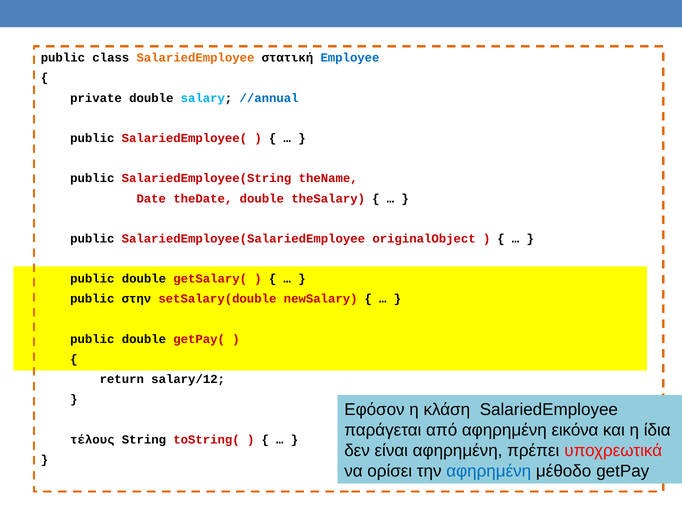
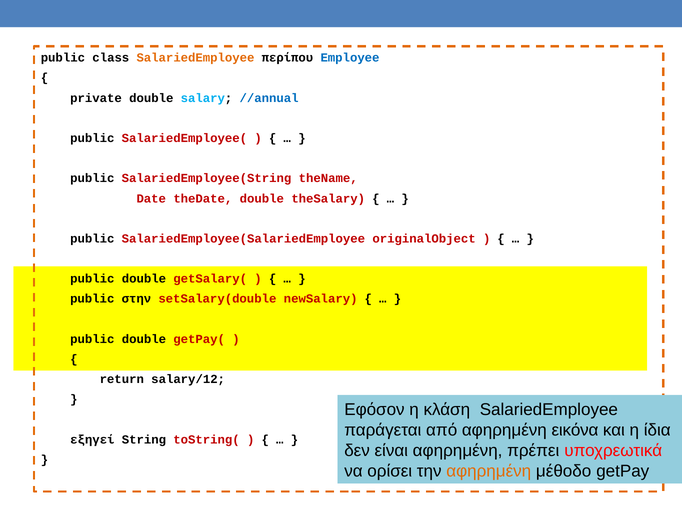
στατική: στατική -> περίπου
τέλους: τέλους -> εξηγεί
αφηρημένη at (489, 472) colour: blue -> orange
